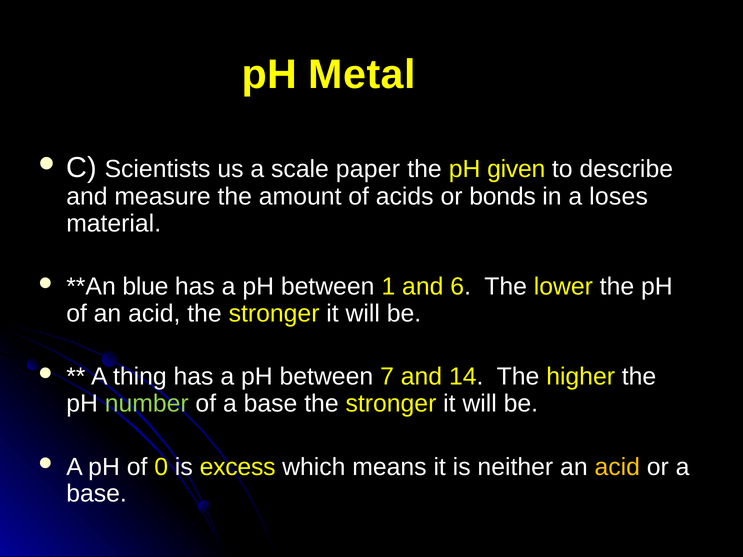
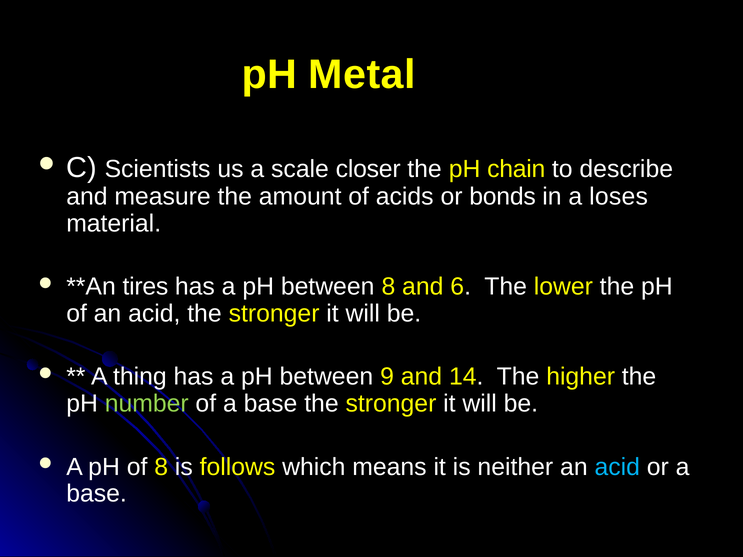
paper: paper -> closer
given: given -> chain
blue: blue -> tires
between 1: 1 -> 8
7: 7 -> 9
of 0: 0 -> 8
excess: excess -> follows
acid at (617, 467) colour: yellow -> light blue
